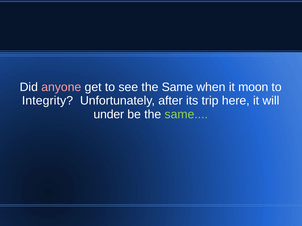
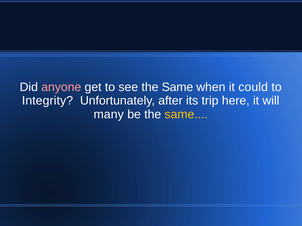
moon: moon -> could
under: under -> many
same at (186, 114) colour: light green -> yellow
